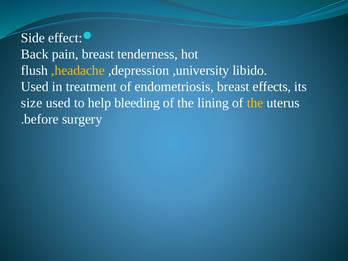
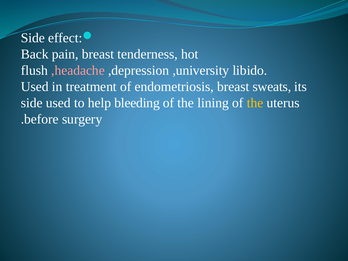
,headache colour: yellow -> pink
effects: effects -> sweats
size at (32, 103): size -> side
